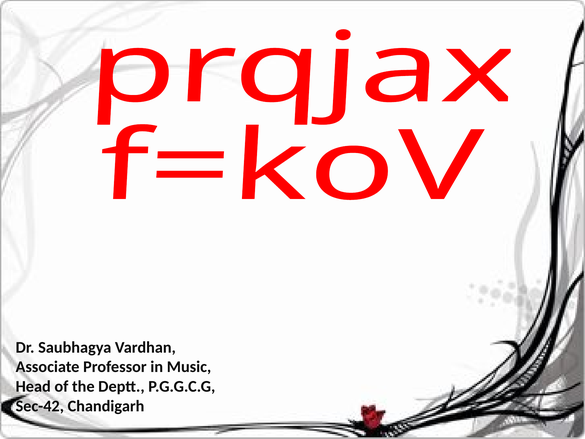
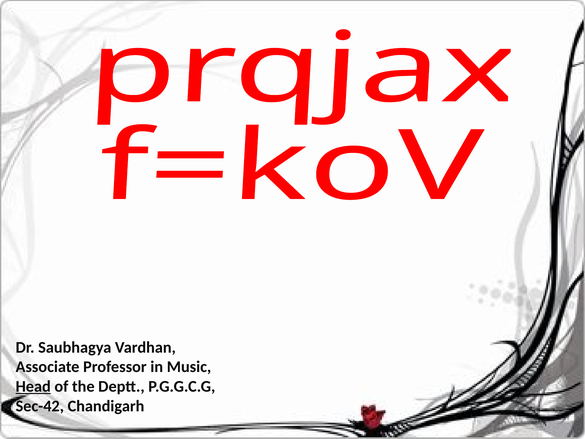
Head underline: none -> present
